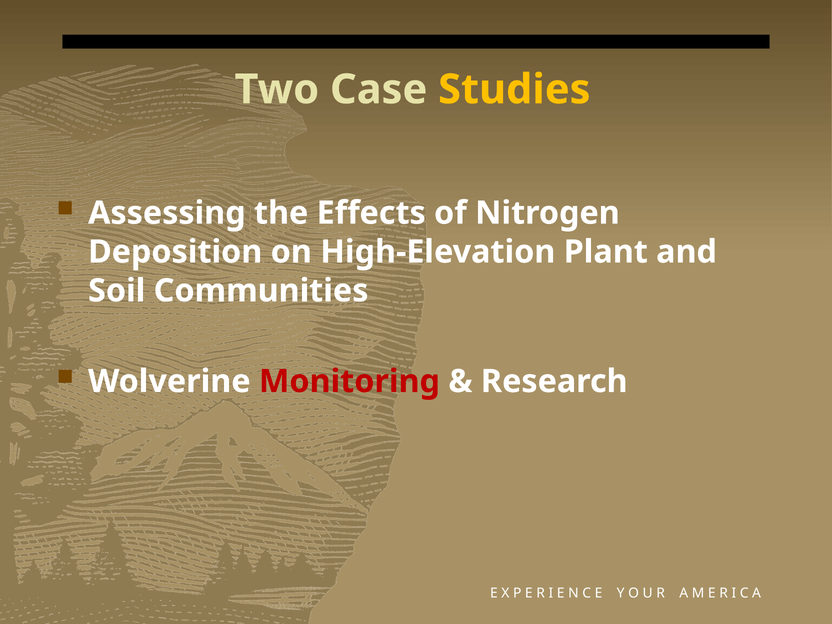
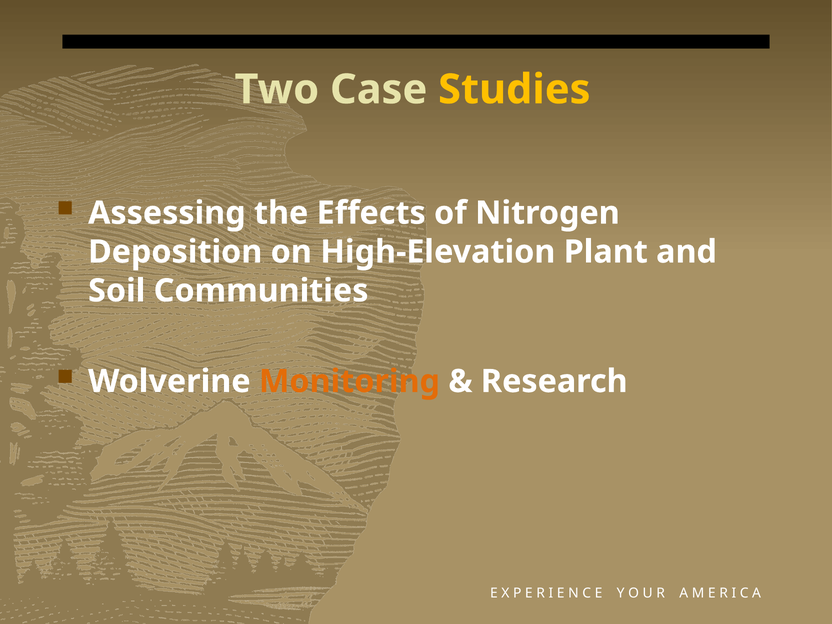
Monitoring colour: red -> orange
